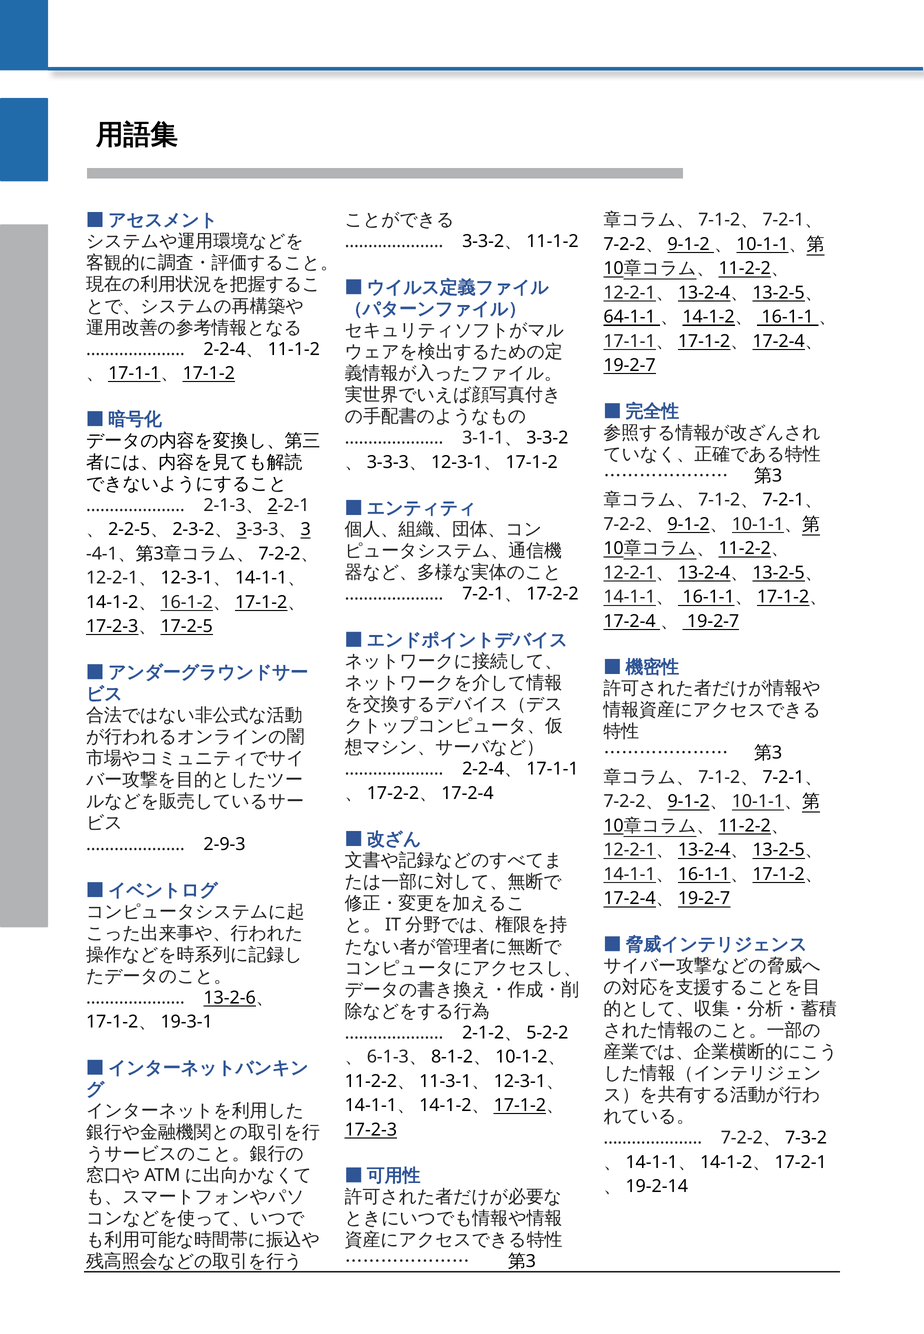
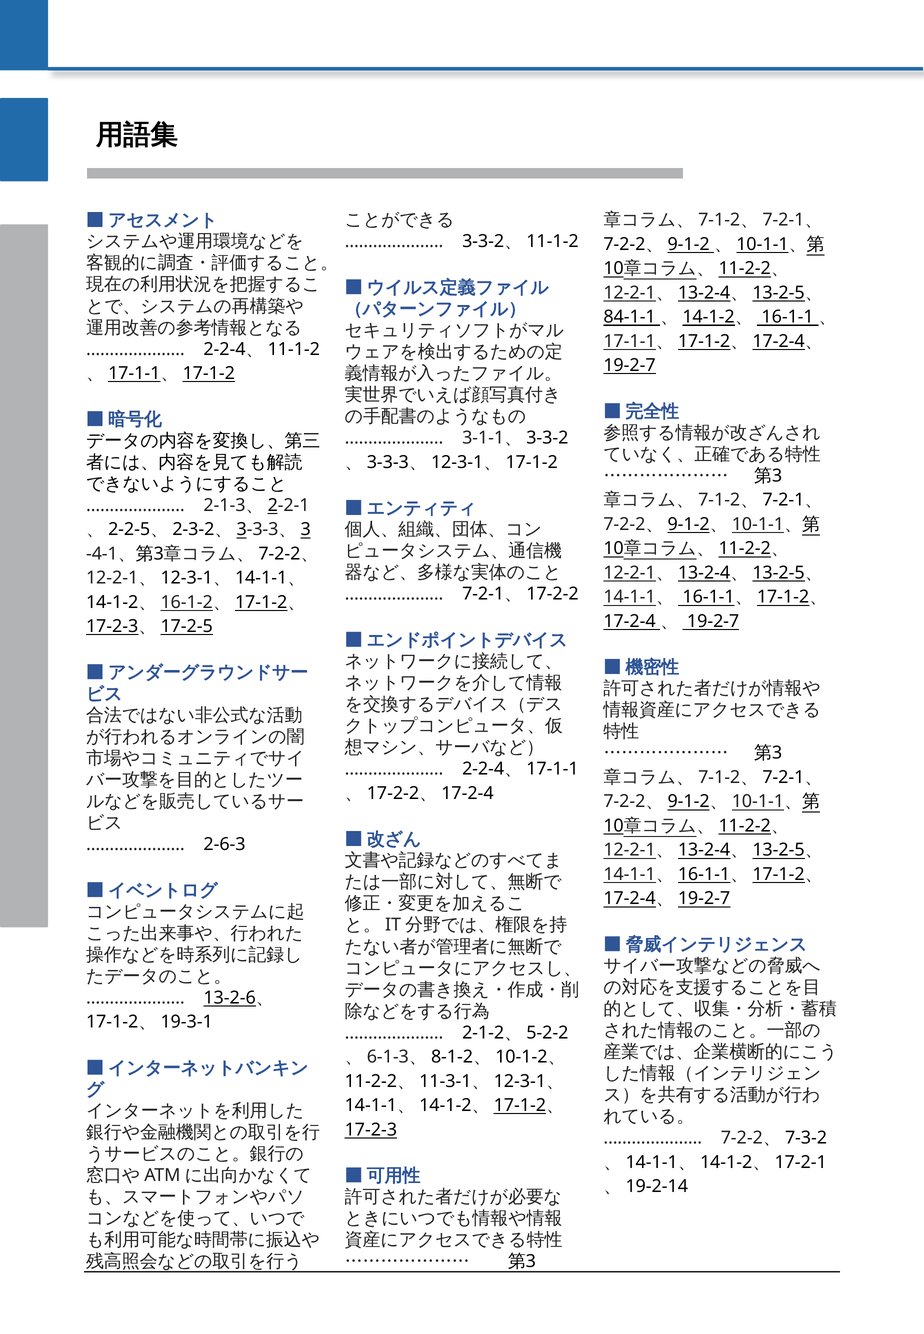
64-1-1: 64-1-1 -> 84-1-1
2-9-3: 2-9-3 -> 2-6-3
